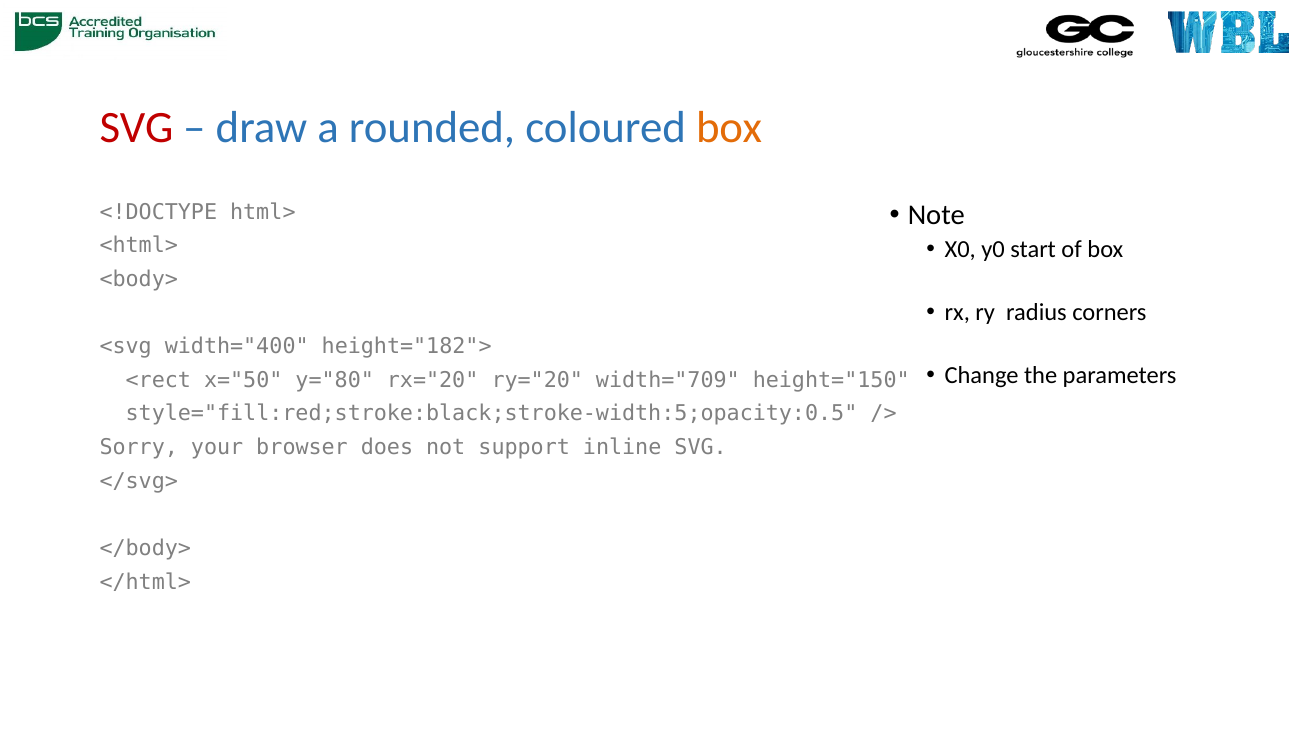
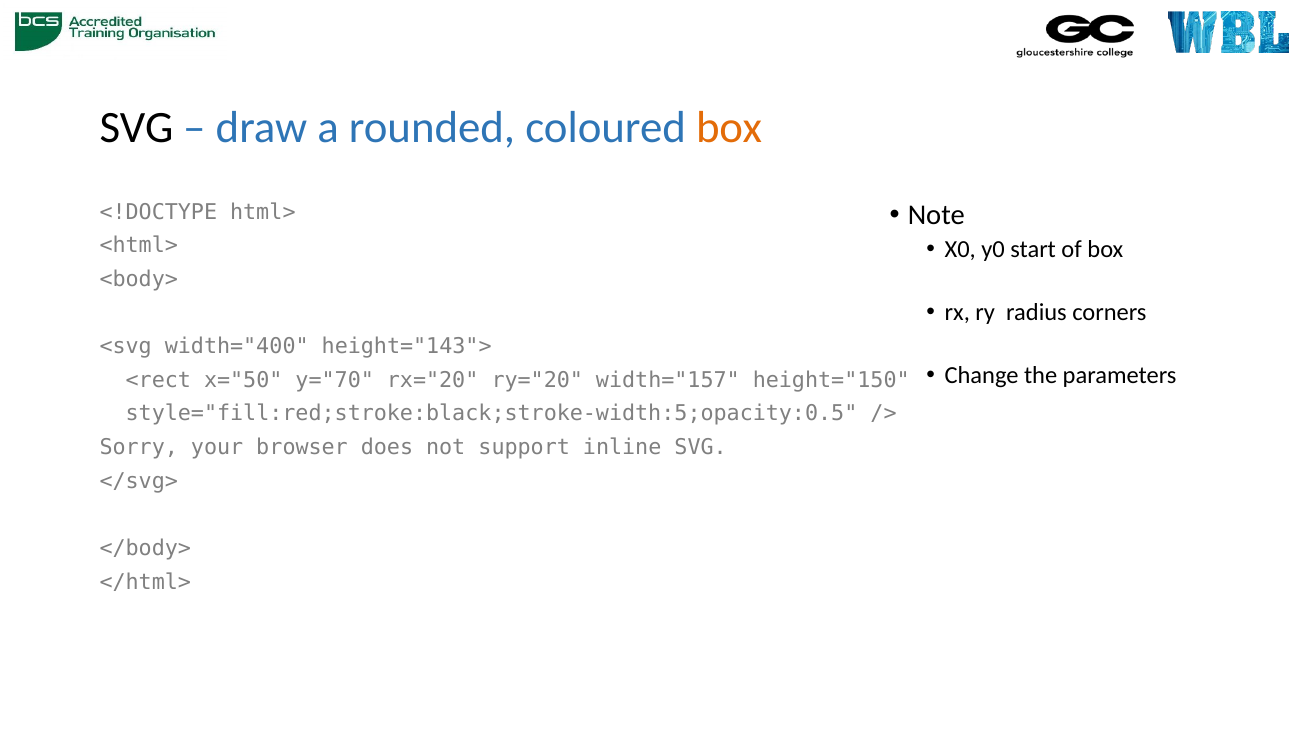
SVG at (136, 127) colour: red -> black
height="182">: height="182"> -> height="143">
y="80: y="80 -> y="70
width="709: width="709 -> width="157
